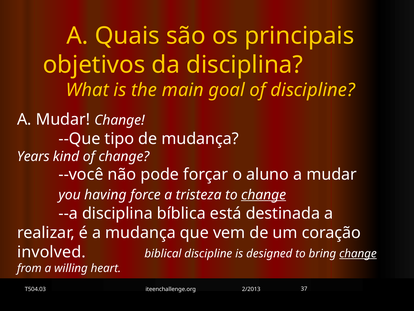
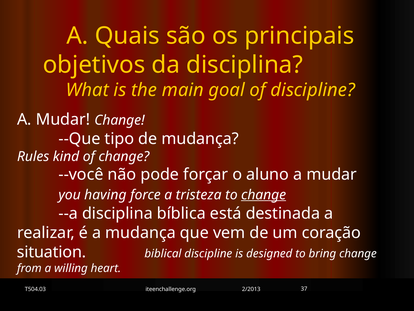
Years: Years -> Rules
involved: involved -> situation
change at (358, 253) underline: present -> none
